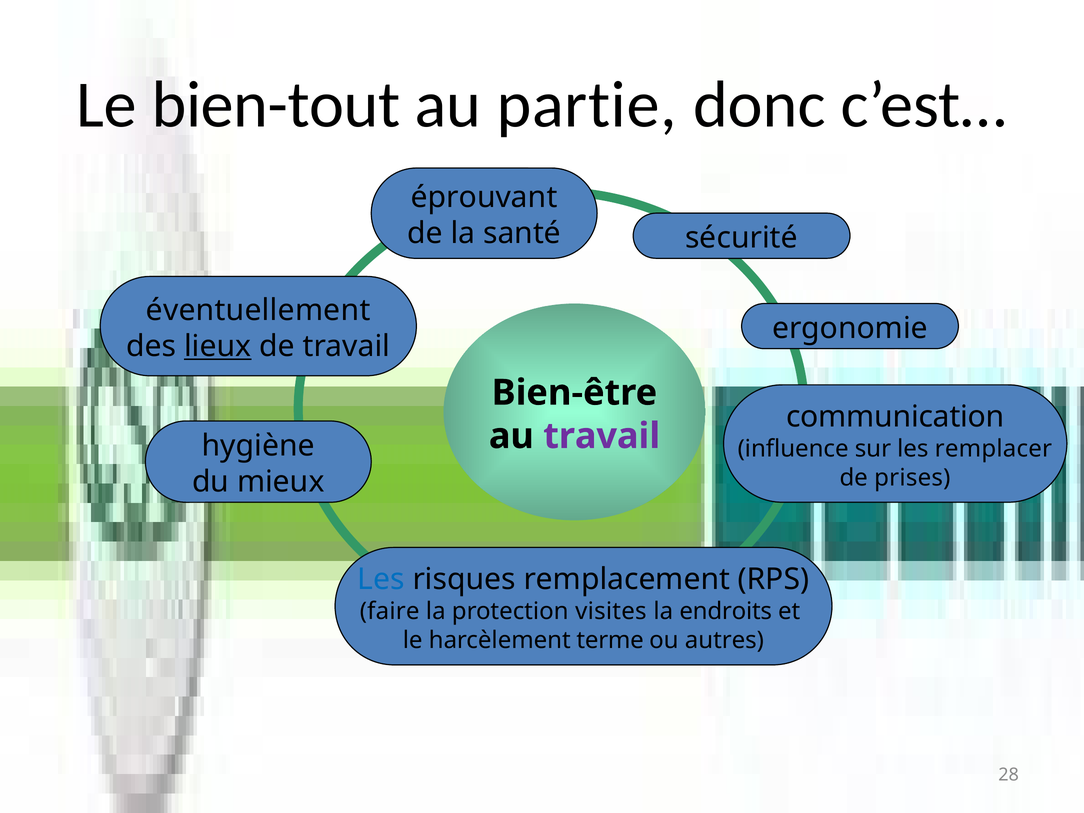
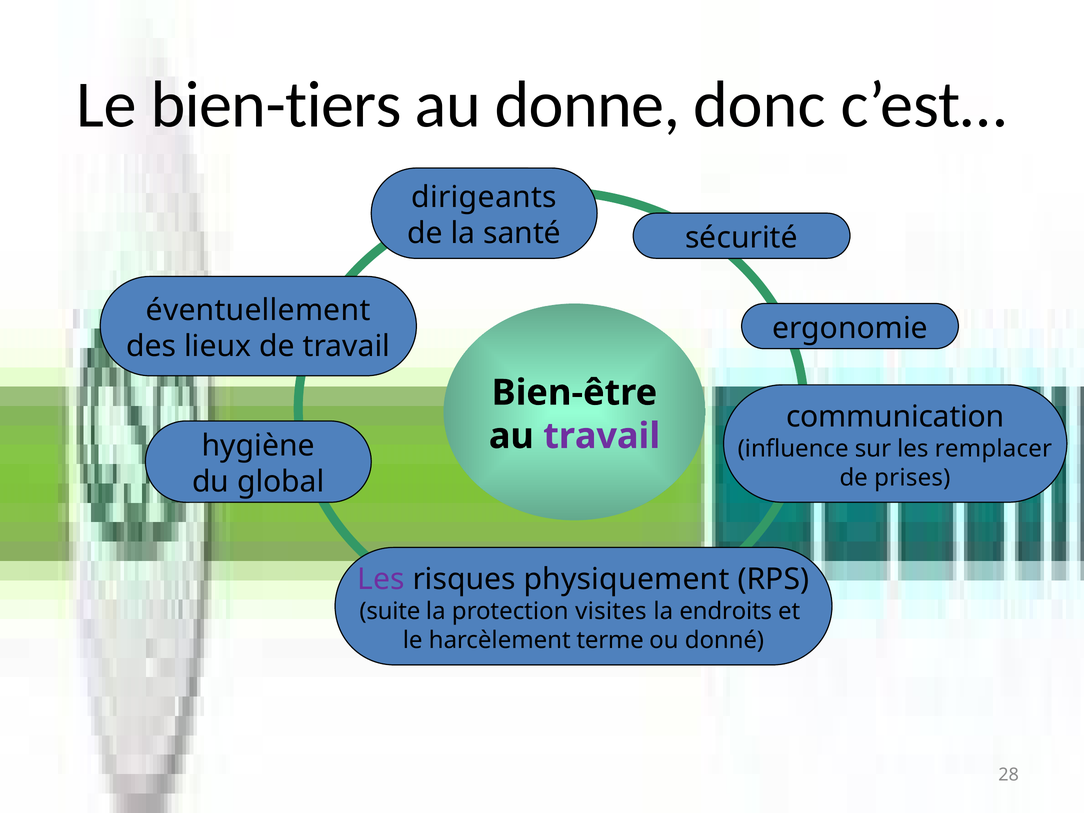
bien-tout: bien-tout -> bien-tiers
partie: partie -> donne
éprouvant: éprouvant -> dirigeants
lieux underline: present -> none
mieux: mieux -> global
Les at (381, 579) colour: blue -> purple
remplacement: remplacement -> physiquement
faire: faire -> suite
autres: autres -> donné
